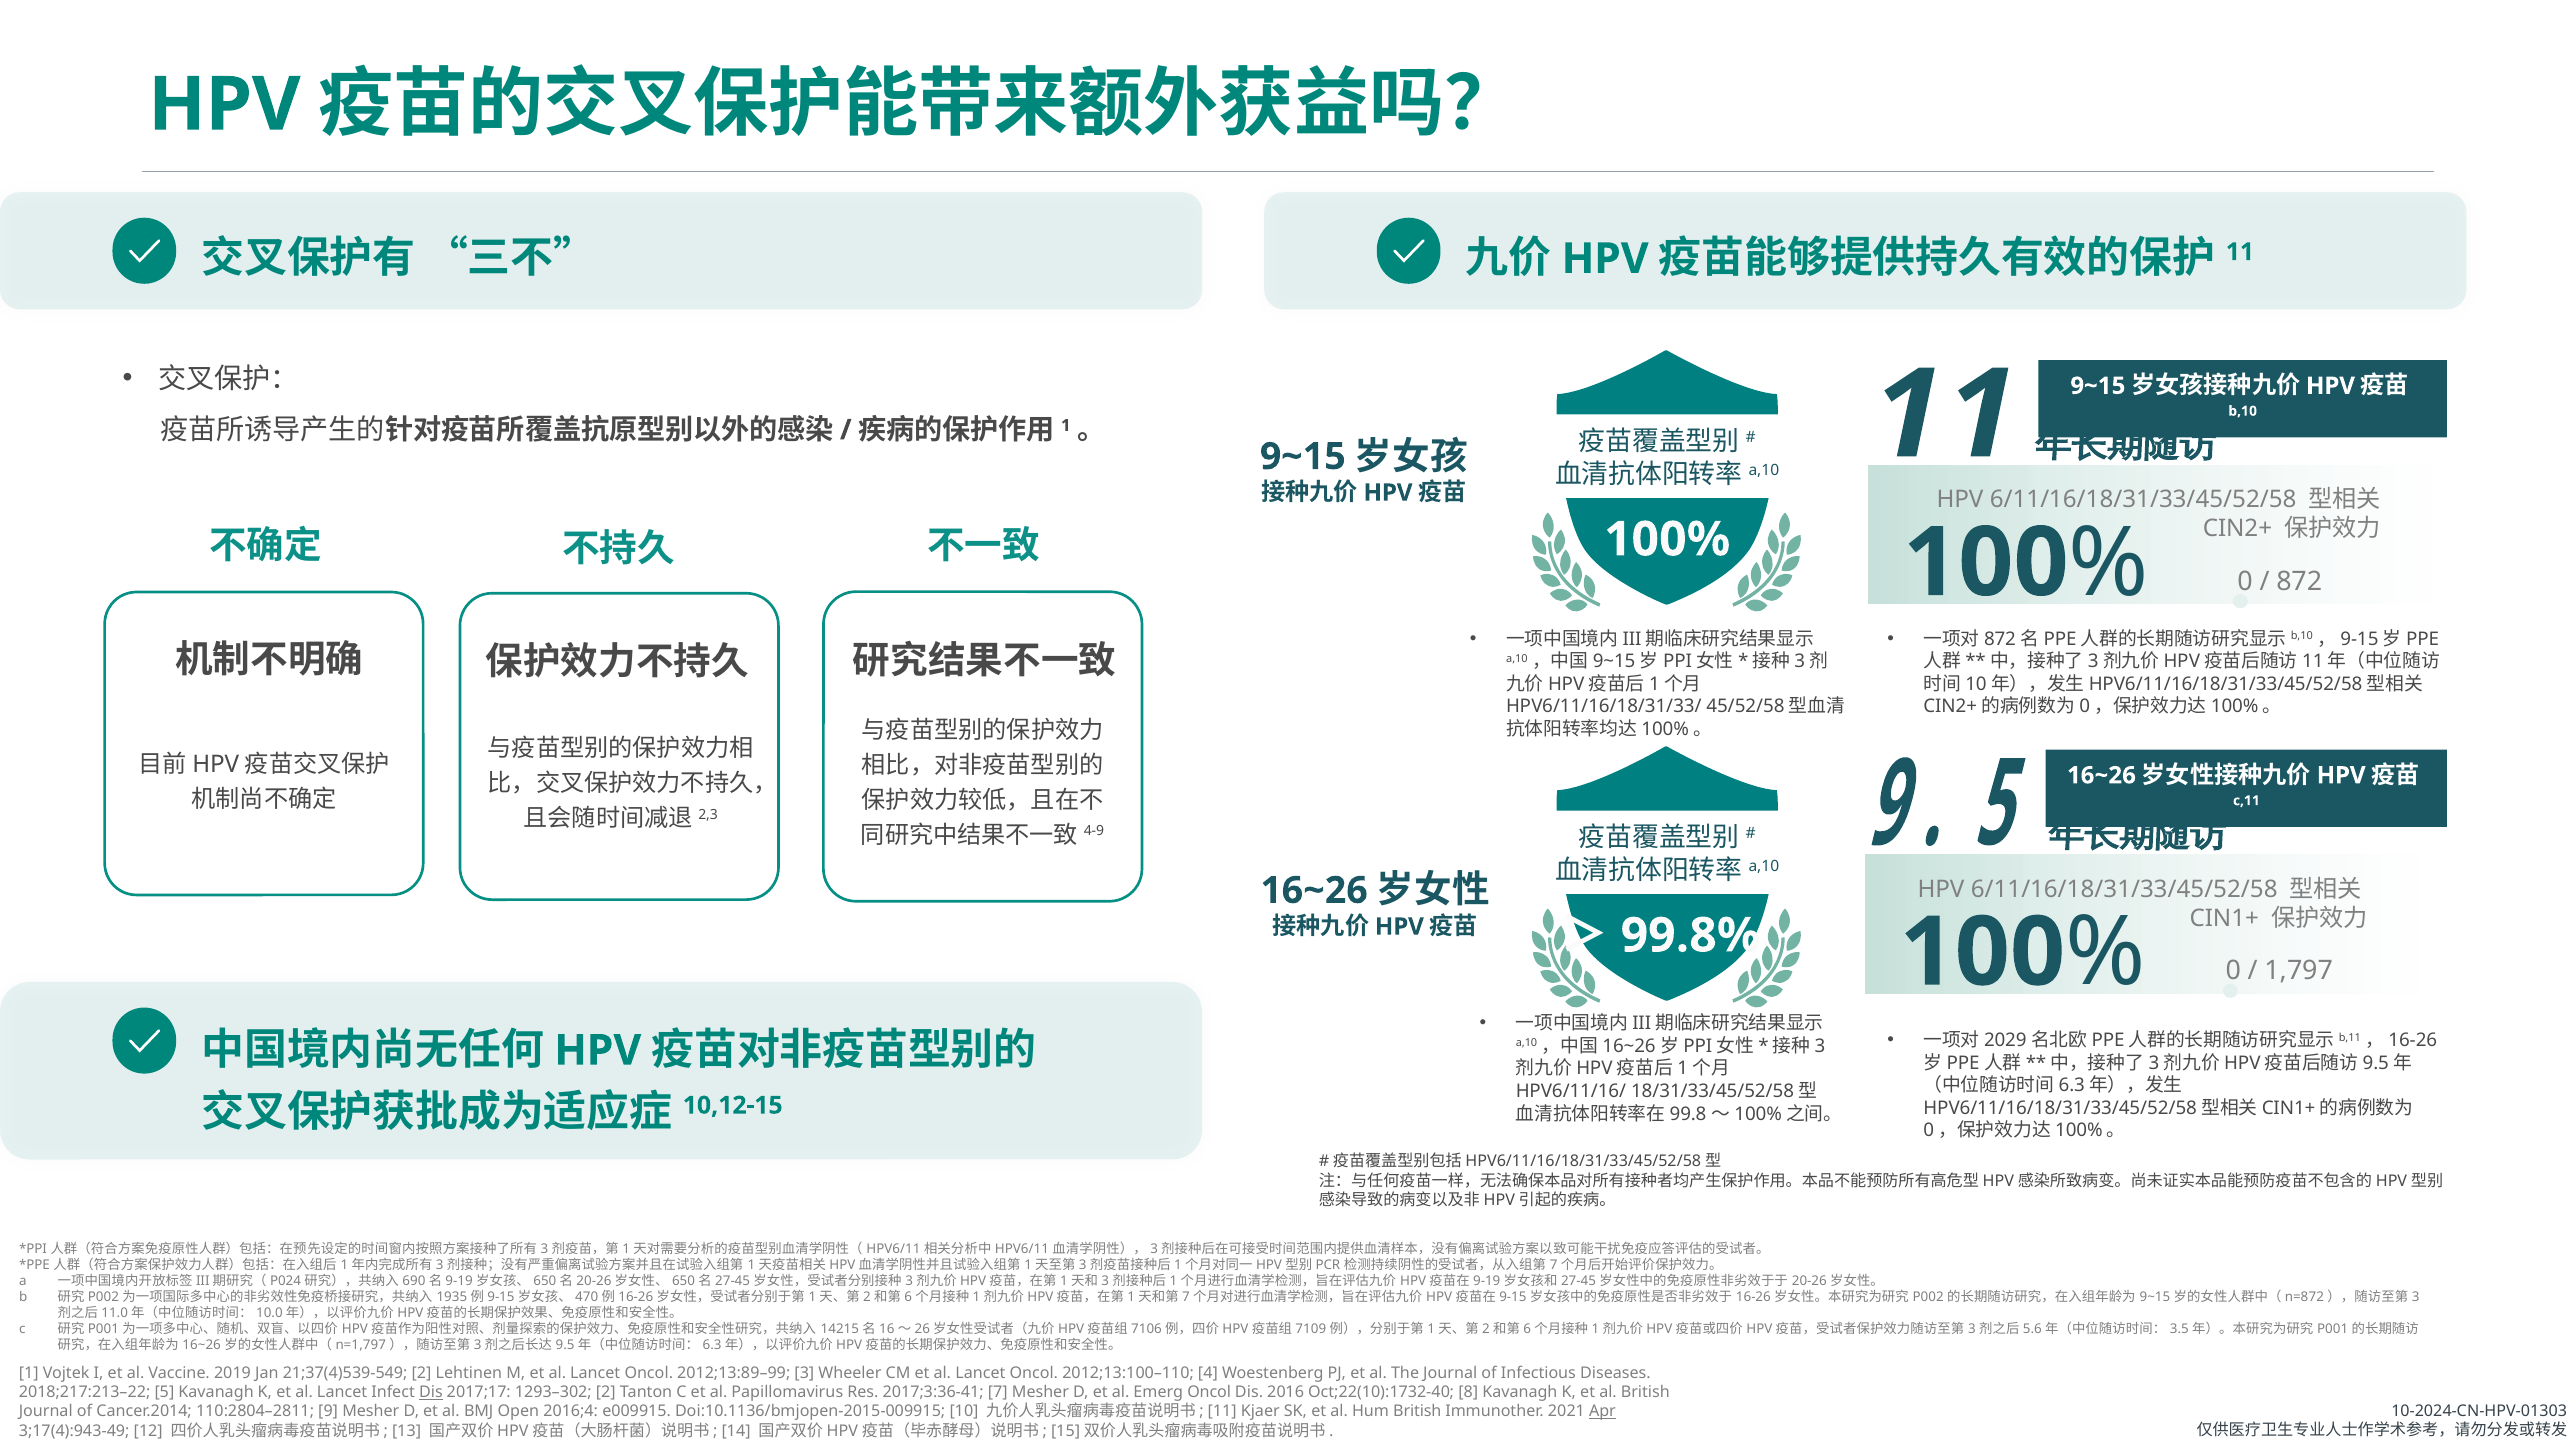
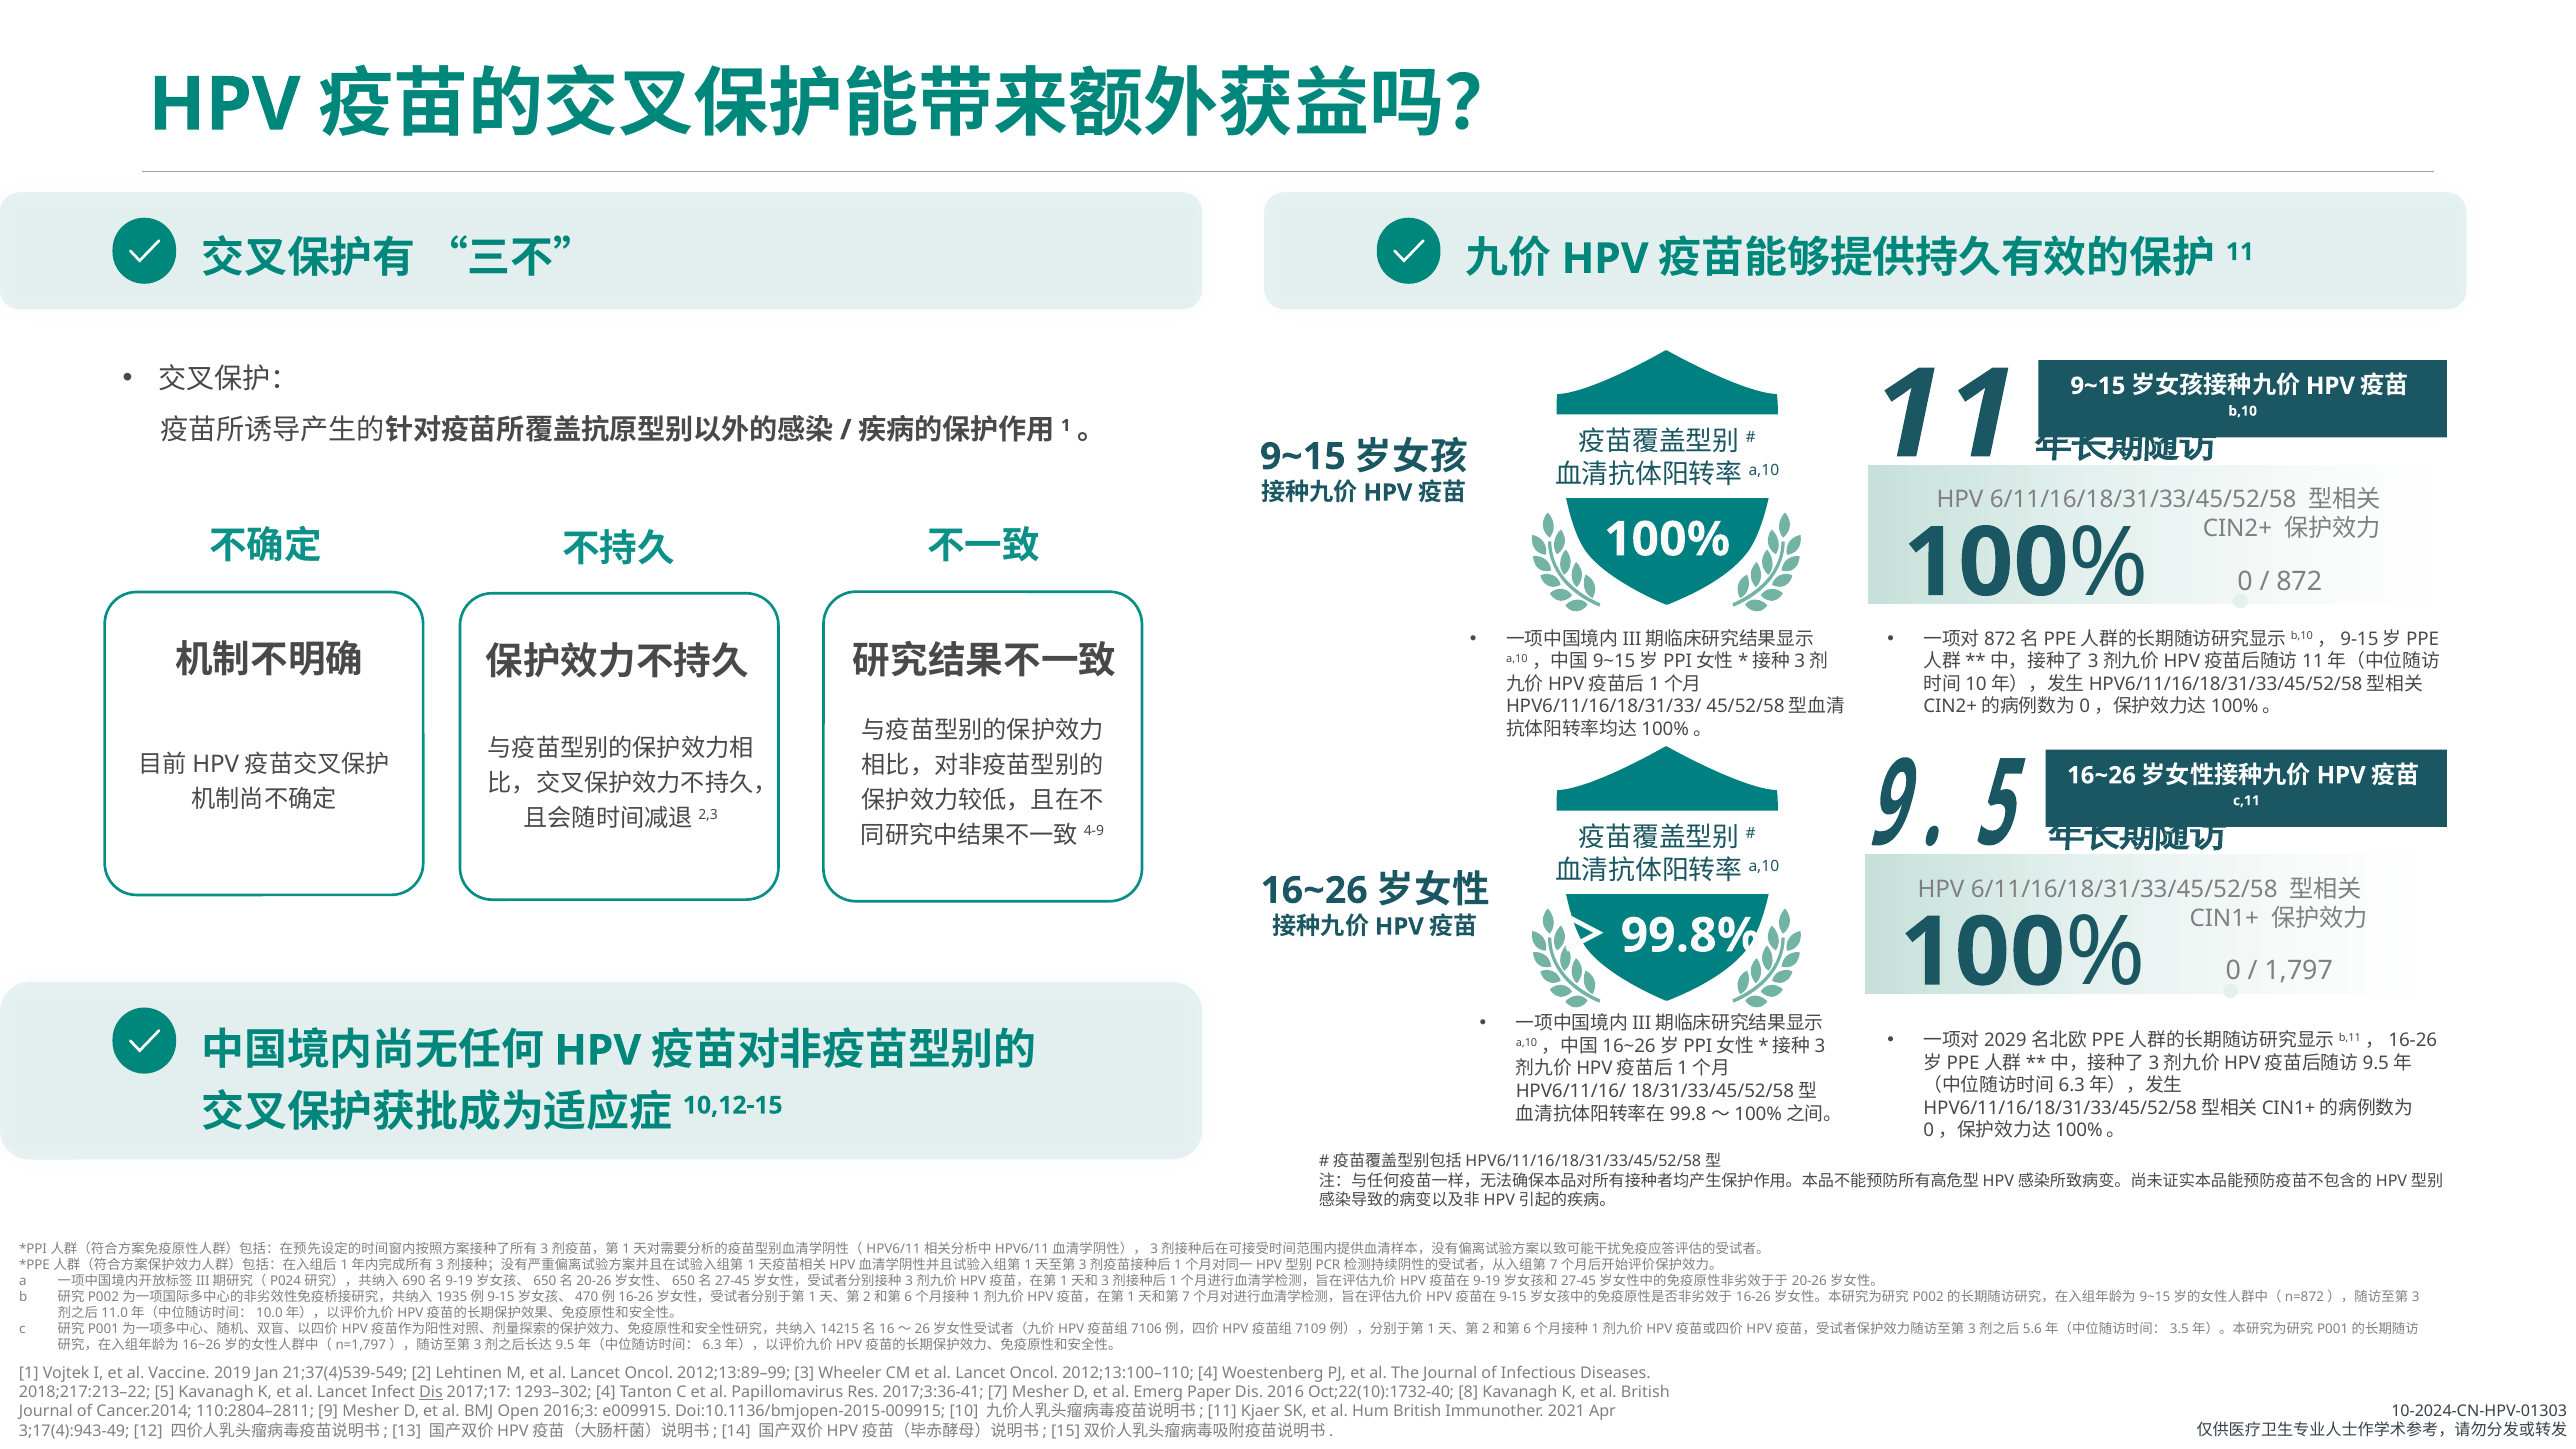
1293–302 2: 2 -> 4
Emerg Oncol: Oncol -> Paper
2016;4: 2016;4 -> 2016;3
Apr underline: present -> none
